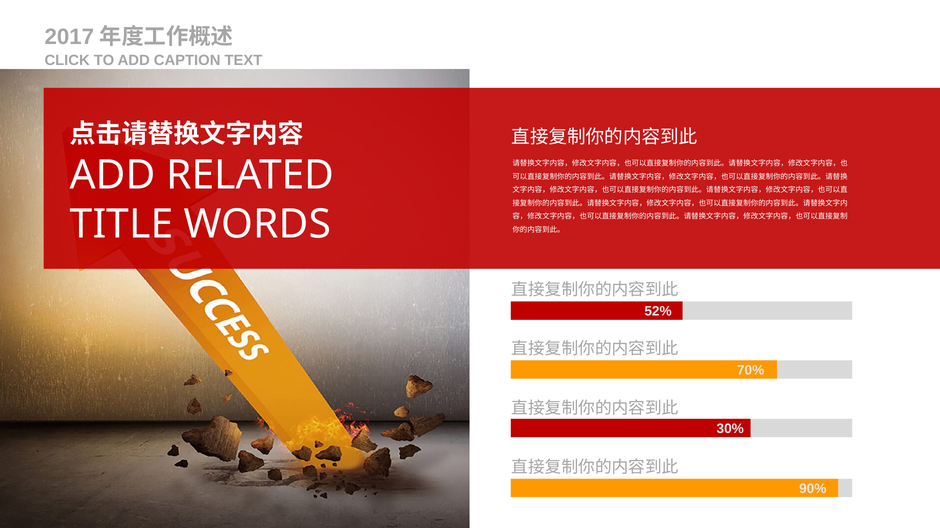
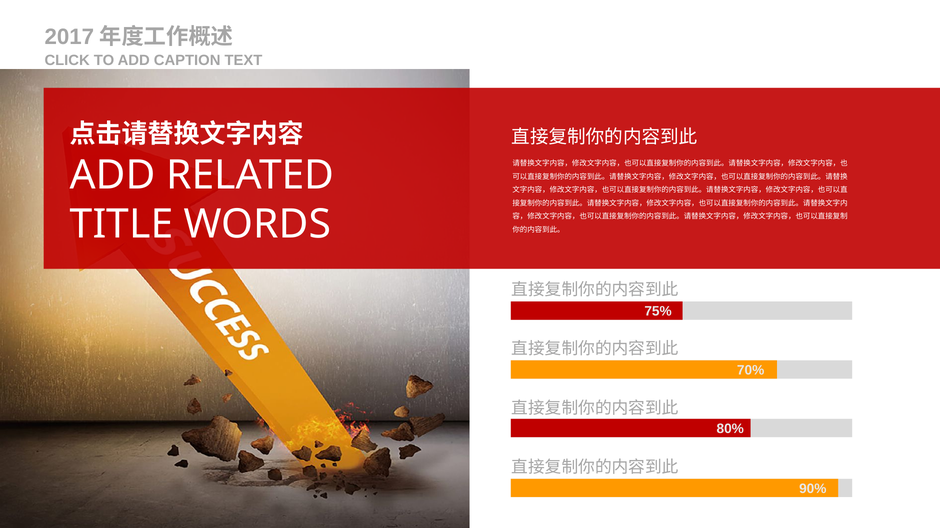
52%: 52% -> 75%
30%: 30% -> 80%
